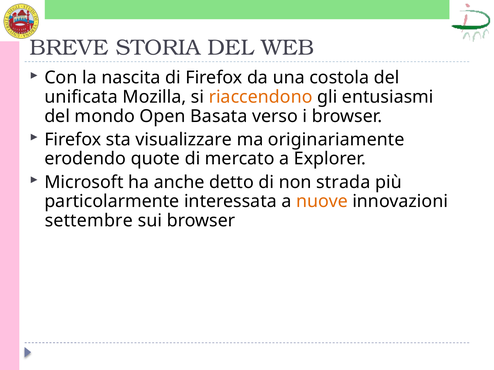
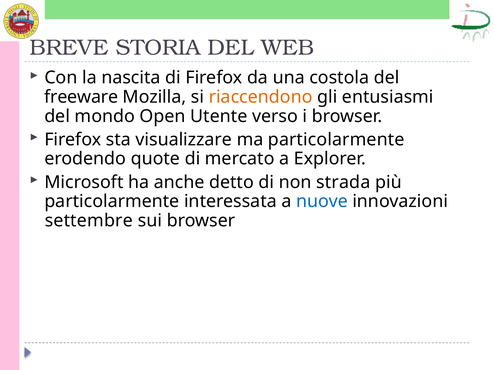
unificata: unificata -> freeware
Basata: Basata -> Utente
ma originariamente: originariamente -> particolarmente
nuove colour: orange -> blue
